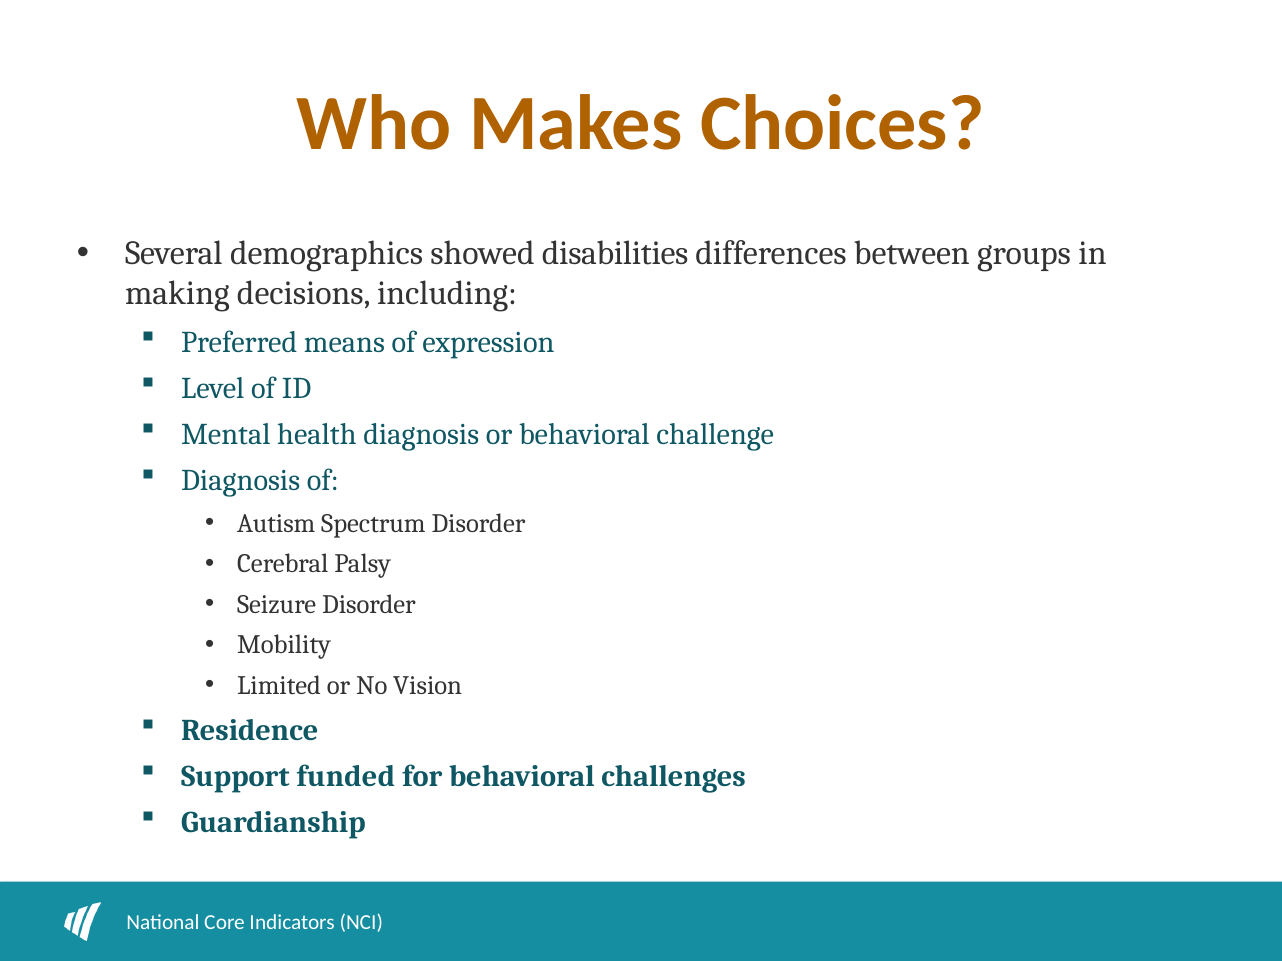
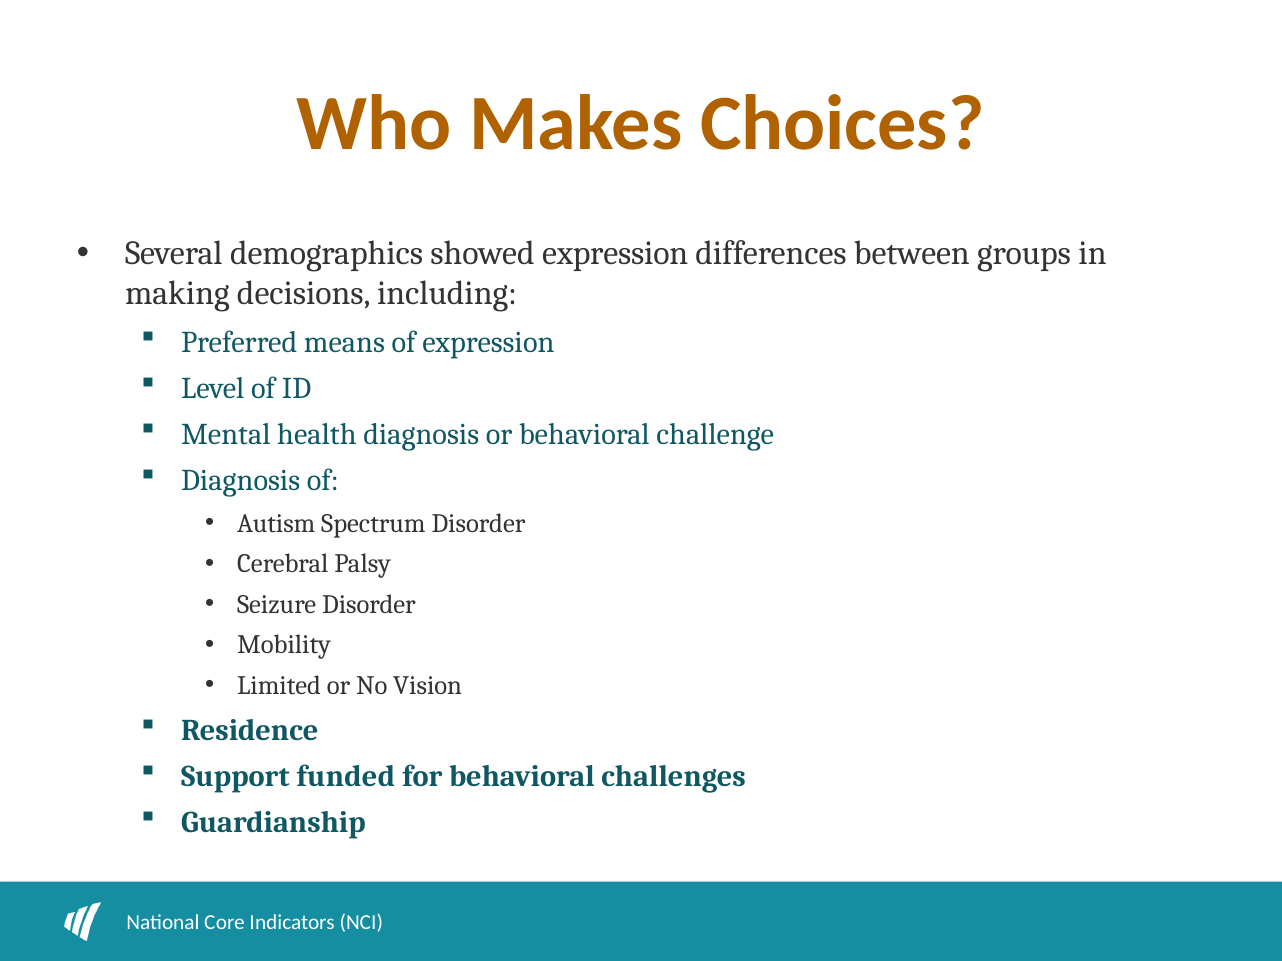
showed disabilities: disabilities -> expression
